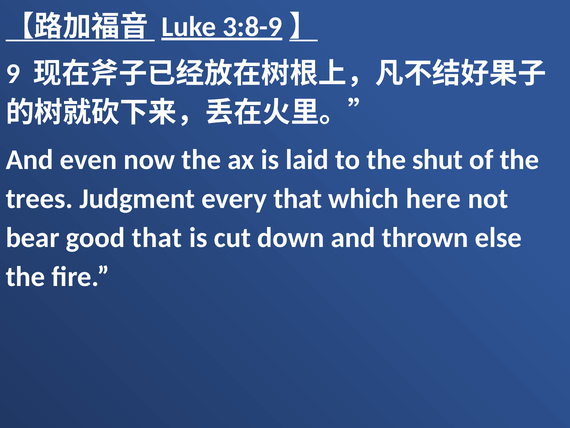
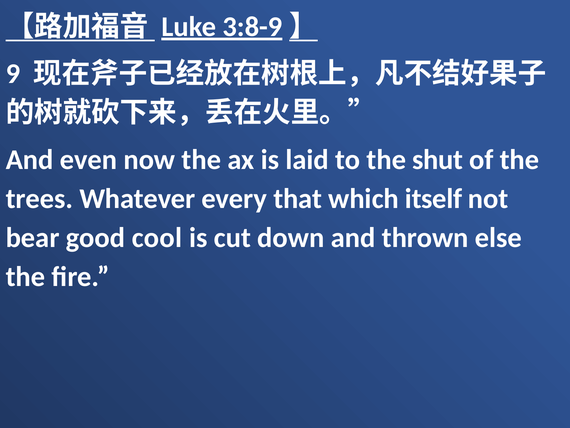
Judgment: Judgment -> Whatever
here: here -> itself
good that: that -> cool
